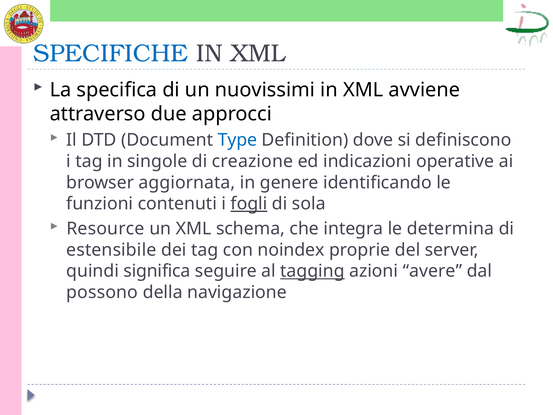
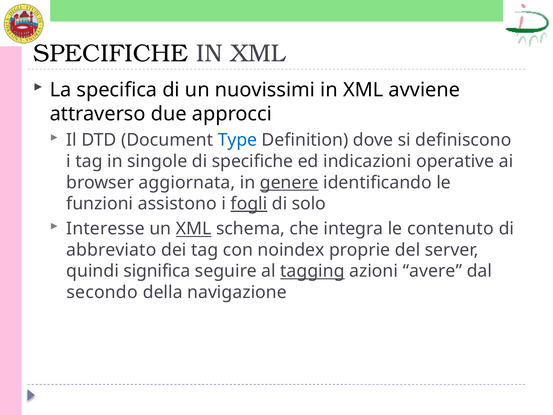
SPECIFICHE at (111, 53) colour: blue -> black
di creazione: creazione -> specifiche
genere underline: none -> present
contenuti: contenuti -> assistono
sola: sola -> solo
Resource: Resource -> Interesse
XML at (194, 229) underline: none -> present
determina: determina -> contenuto
estensibile: estensibile -> abbreviato
possono: possono -> secondo
